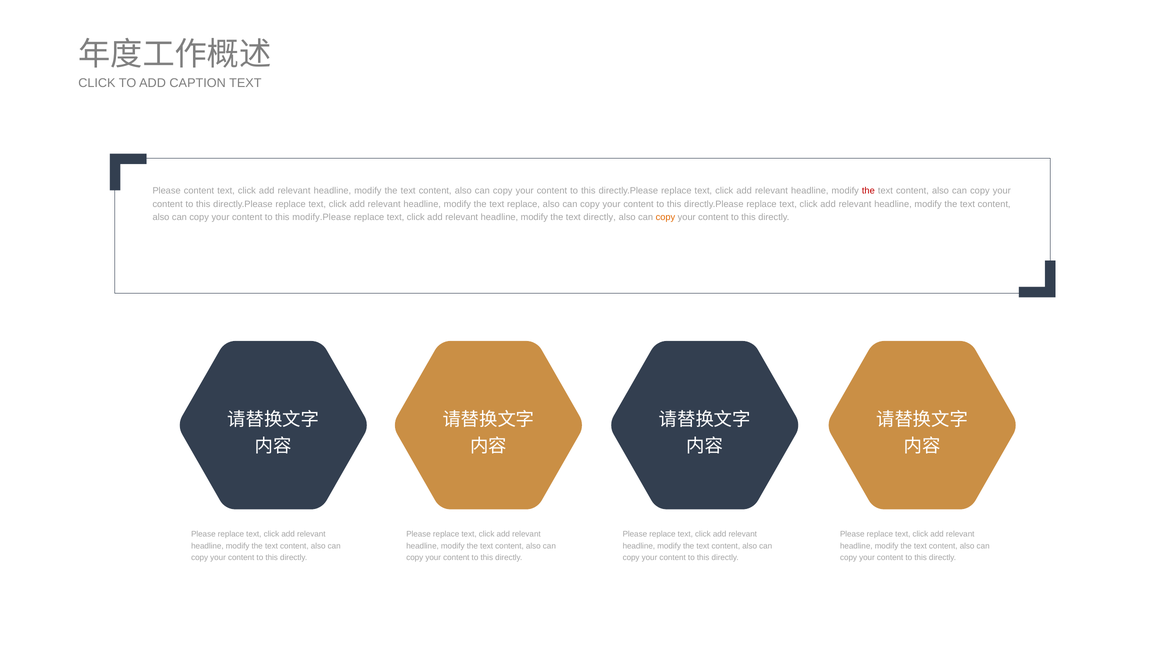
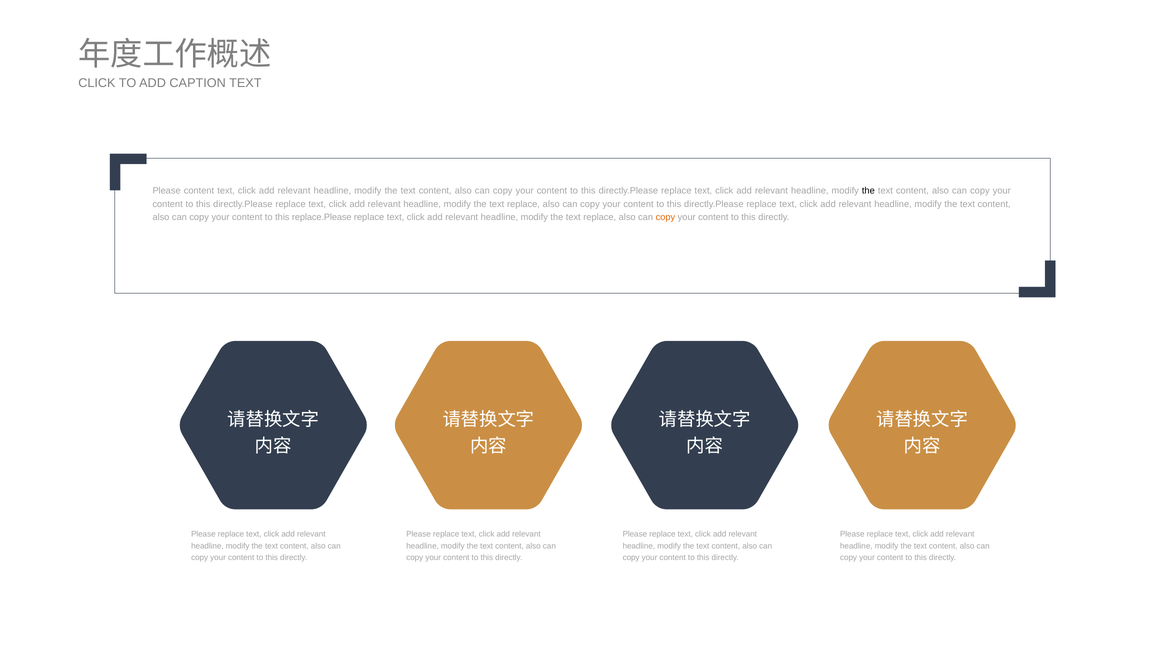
the at (868, 191) colour: red -> black
modify.Please: modify.Please -> replace.Please
directly at (600, 217): directly -> replace
